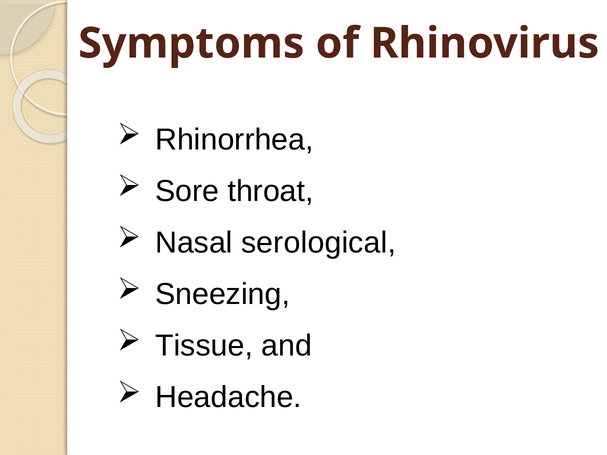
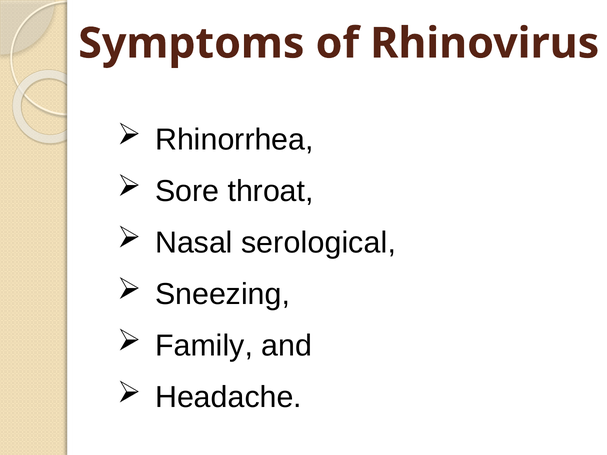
Tissue: Tissue -> Family
